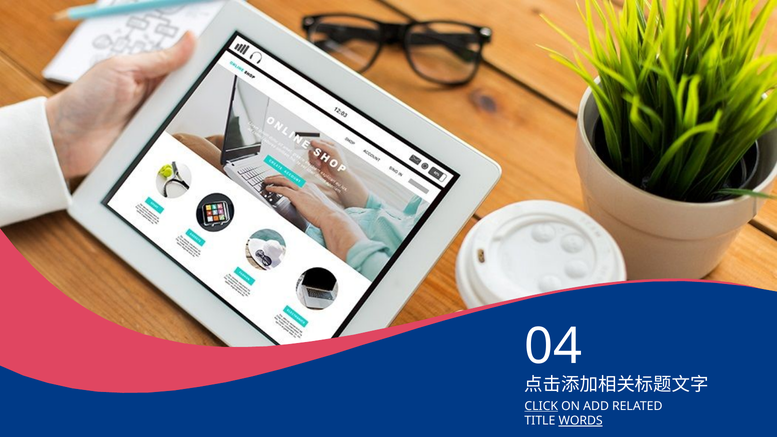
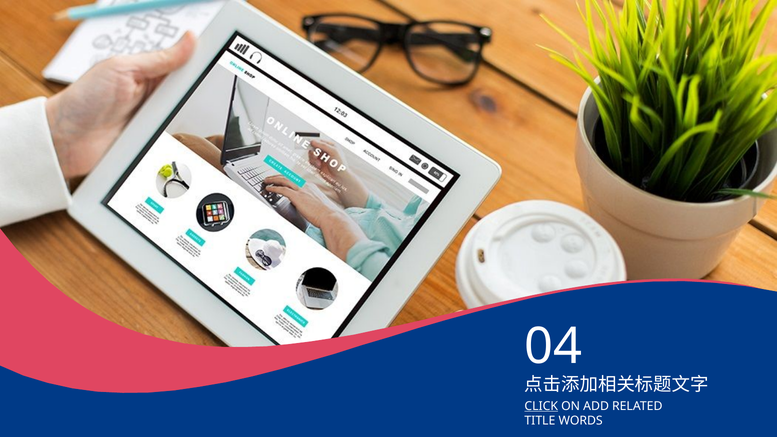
WORDS underline: present -> none
